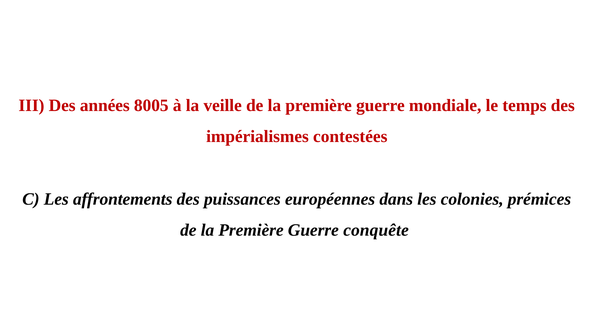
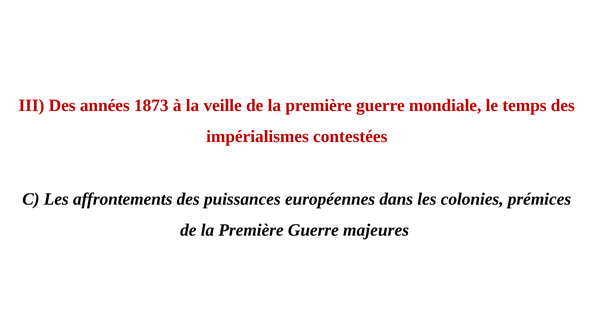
8005: 8005 -> 1873
conquête: conquête -> majeures
